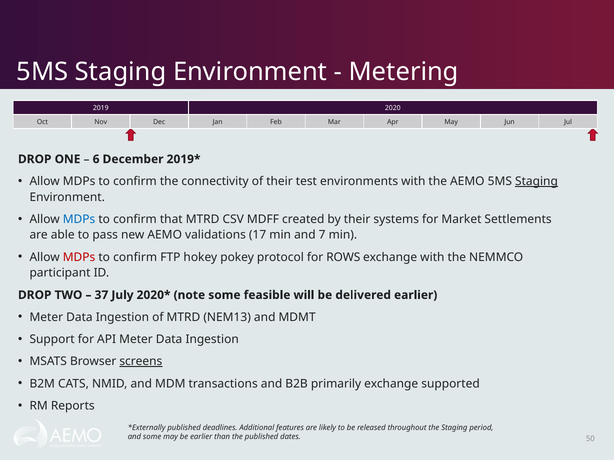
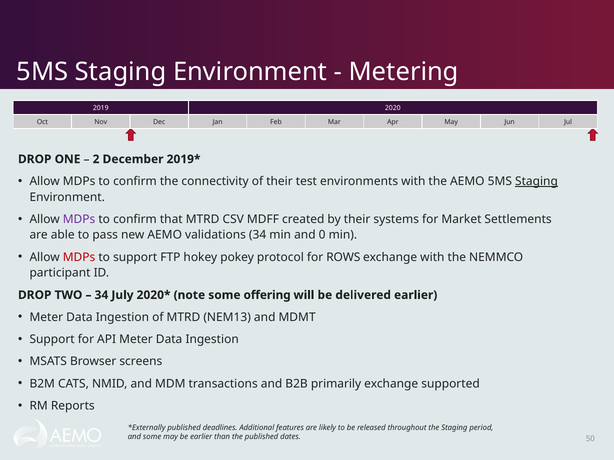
6: 6 -> 2
MDPs at (79, 219) colour: blue -> purple
validations 17: 17 -> 34
7: 7 -> 0
confirm at (135, 257): confirm -> support
37 at (101, 295): 37 -> 34
feasible: feasible -> offering
screens underline: present -> none
